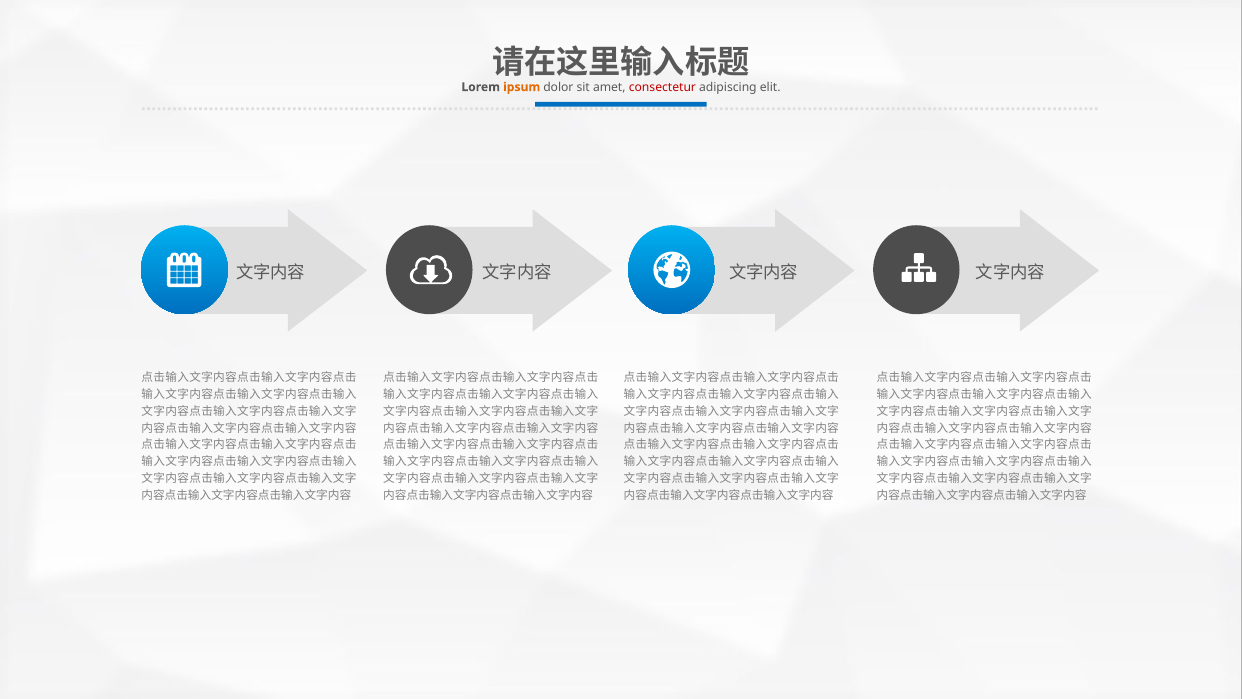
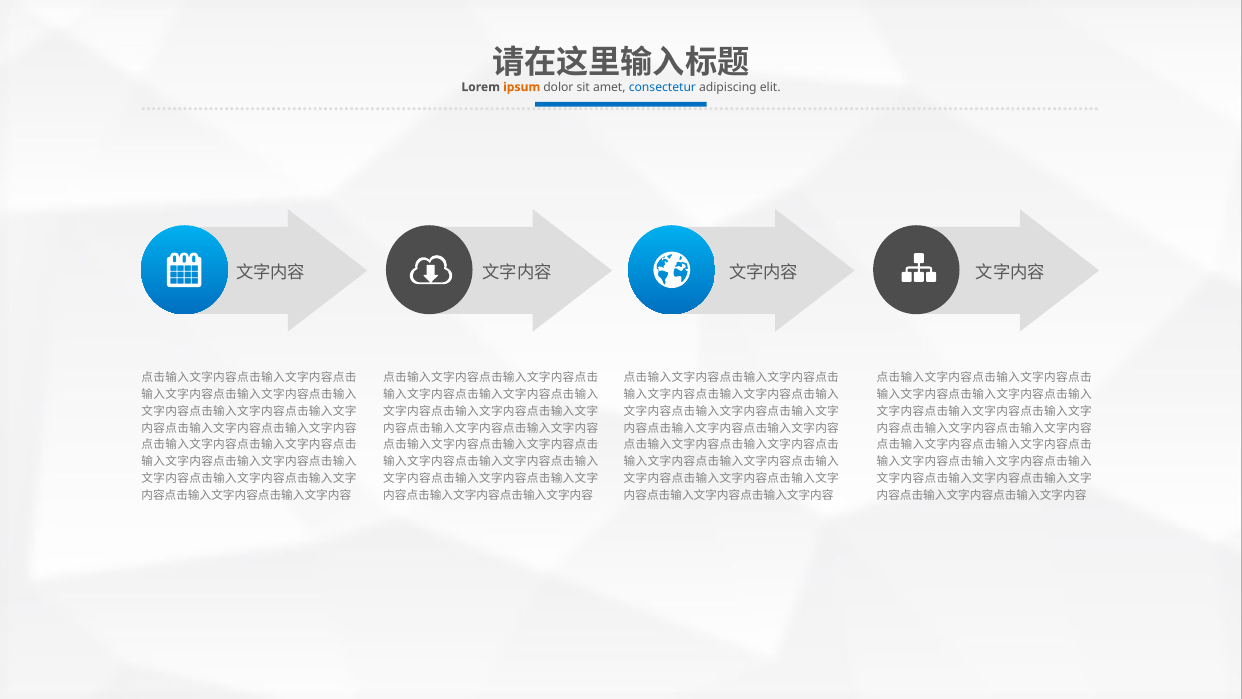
consectetur colour: red -> blue
